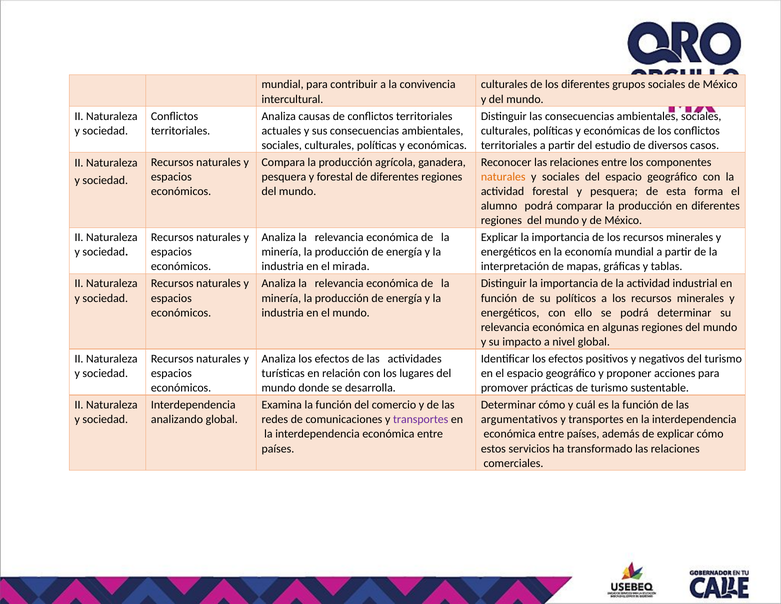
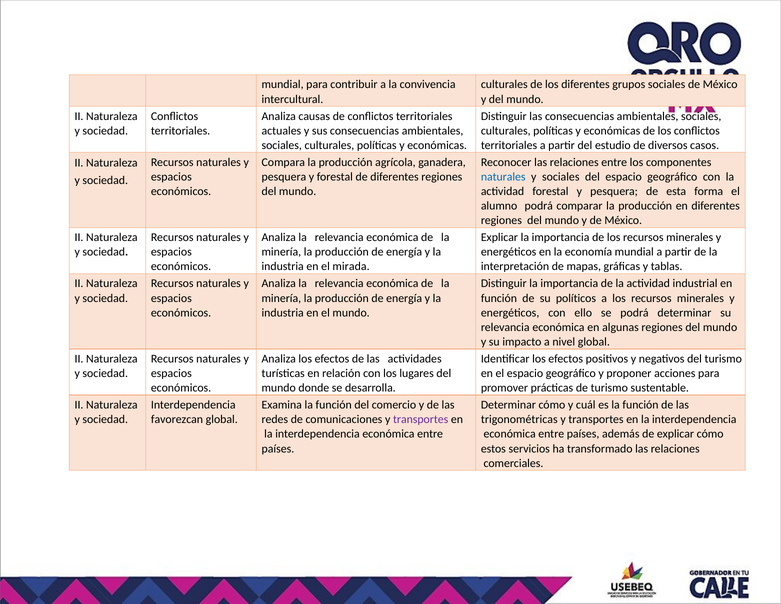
naturales at (503, 177) colour: orange -> blue
argumentativos: argumentativos -> trigonométricas
analizando: analizando -> favorezcan
